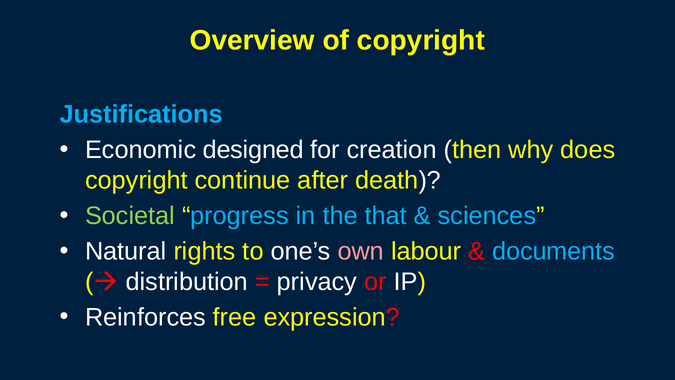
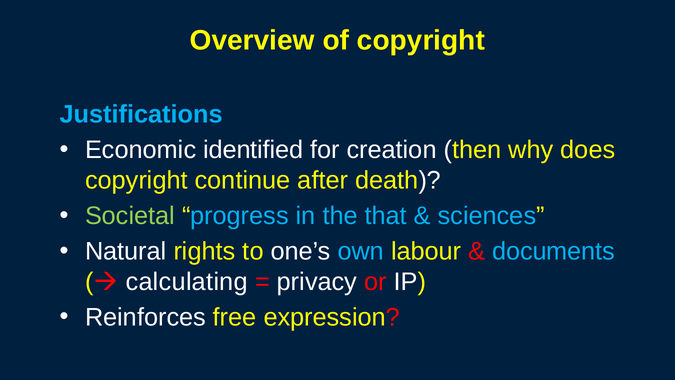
designed: designed -> identified
own colour: pink -> light blue
distribution: distribution -> calculating
